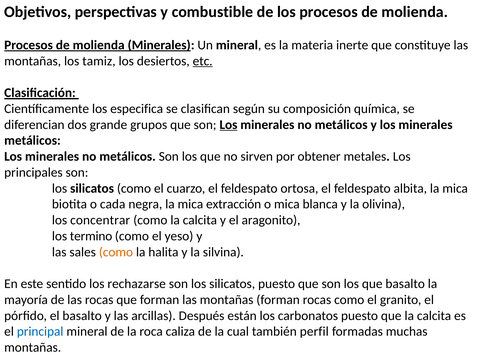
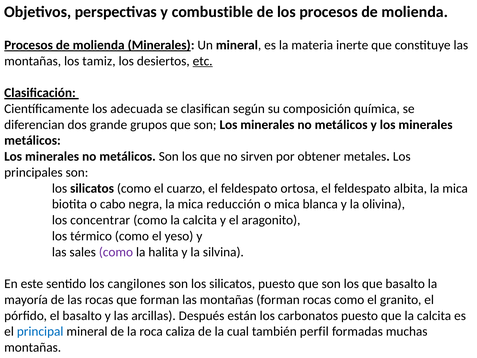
especifica: especifica -> adecuada
Los at (228, 125) underline: present -> none
cada: cada -> cabo
extracción: extracción -> reducción
termino: termino -> térmico
como at (116, 252) colour: orange -> purple
rechazarse: rechazarse -> cangilones
